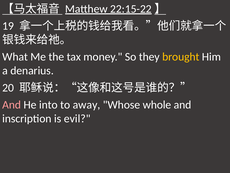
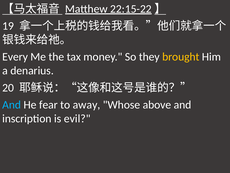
What: What -> Every
And at (12, 104) colour: pink -> light blue
into: into -> fear
whole: whole -> above
